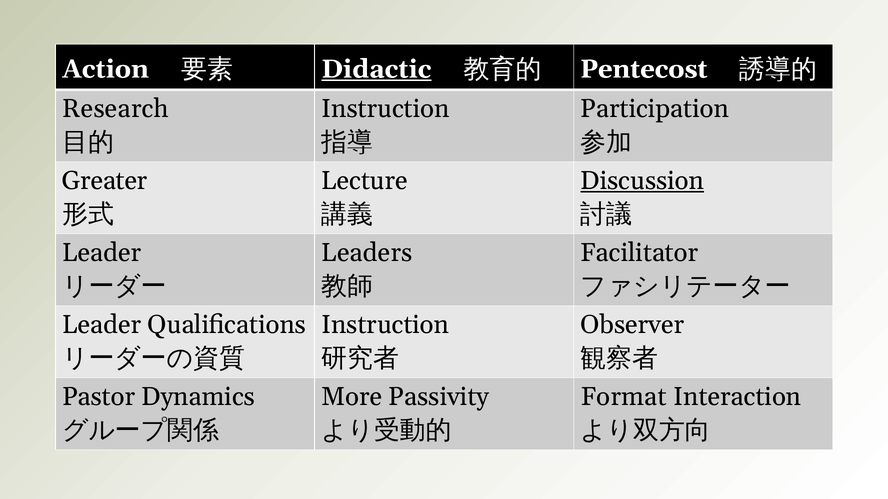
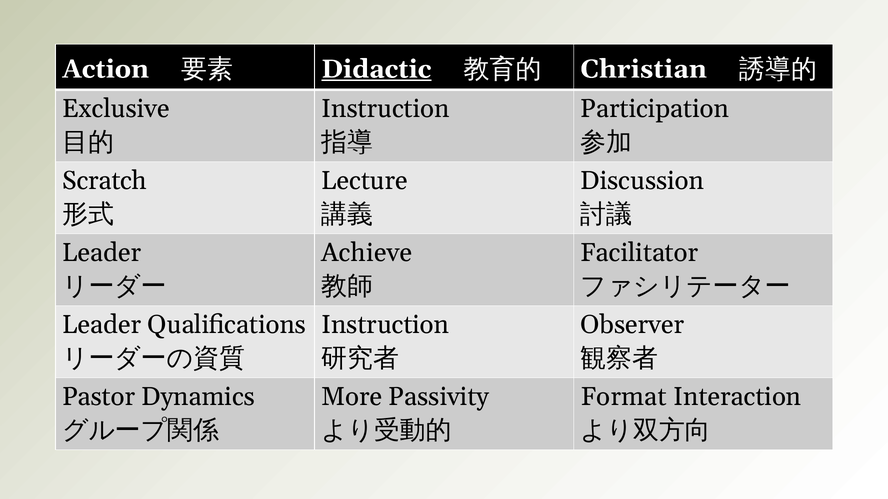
Pentecost: Pentecost -> Christian
Research: Research -> Exclusive
Greater: Greater -> Scratch
Discussion underline: present -> none
Leaders: Leaders -> Achieve
